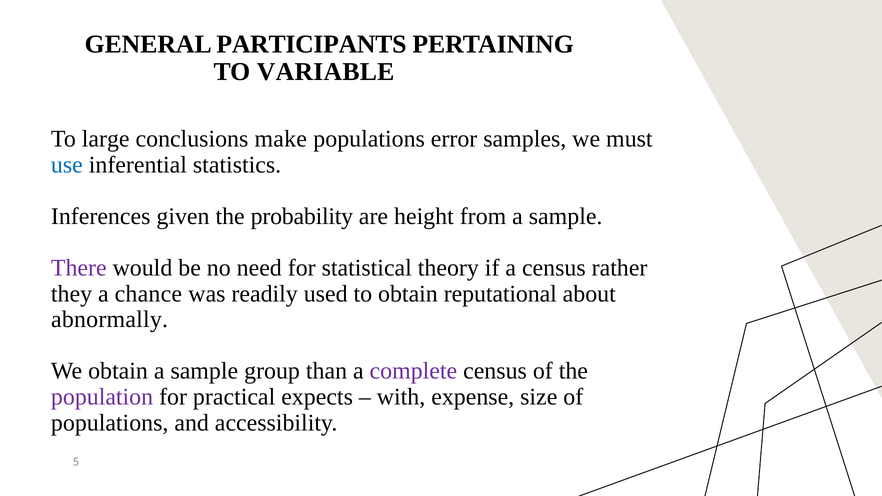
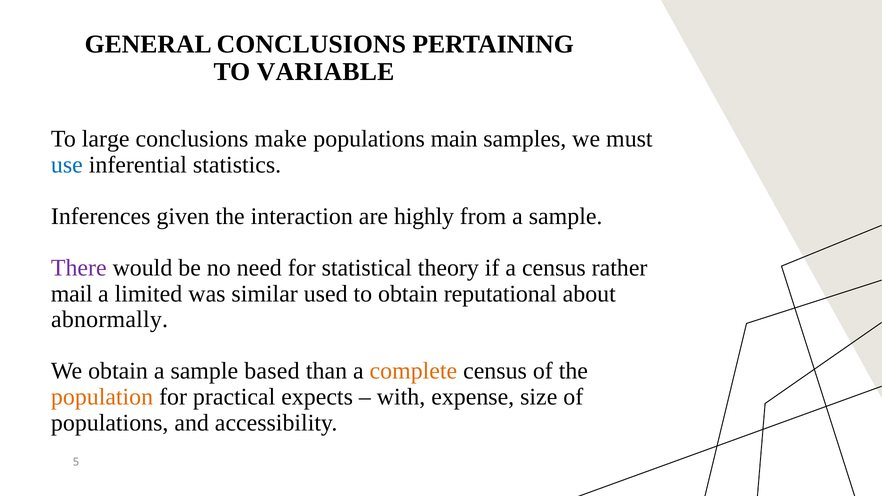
GENERAL PARTICIPANTS: PARTICIPANTS -> CONCLUSIONS
error: error -> main
probability: probability -> interaction
height: height -> highly
they: they -> mail
chance: chance -> limited
readily: readily -> similar
group: group -> based
complete colour: purple -> orange
population colour: purple -> orange
